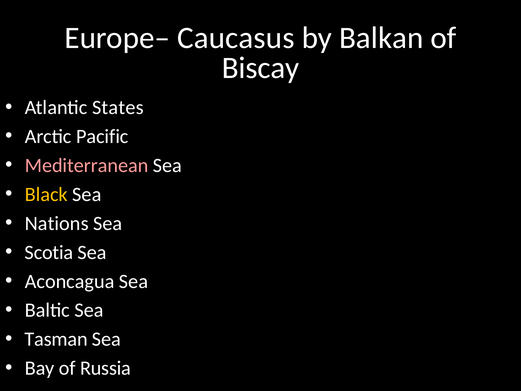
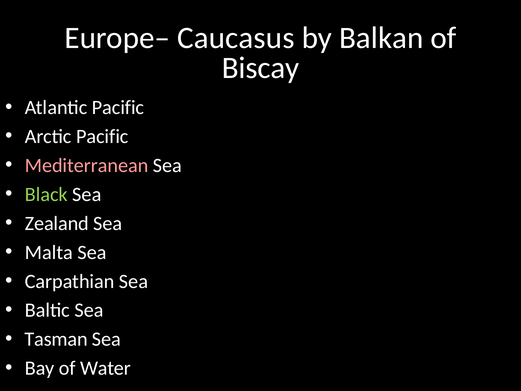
Atlantic States: States -> Pacific
Black colour: yellow -> light green
Nations: Nations -> Zealand
Scotia: Scotia -> Malta
Aconcagua: Aconcagua -> Carpathian
Russia: Russia -> Water
